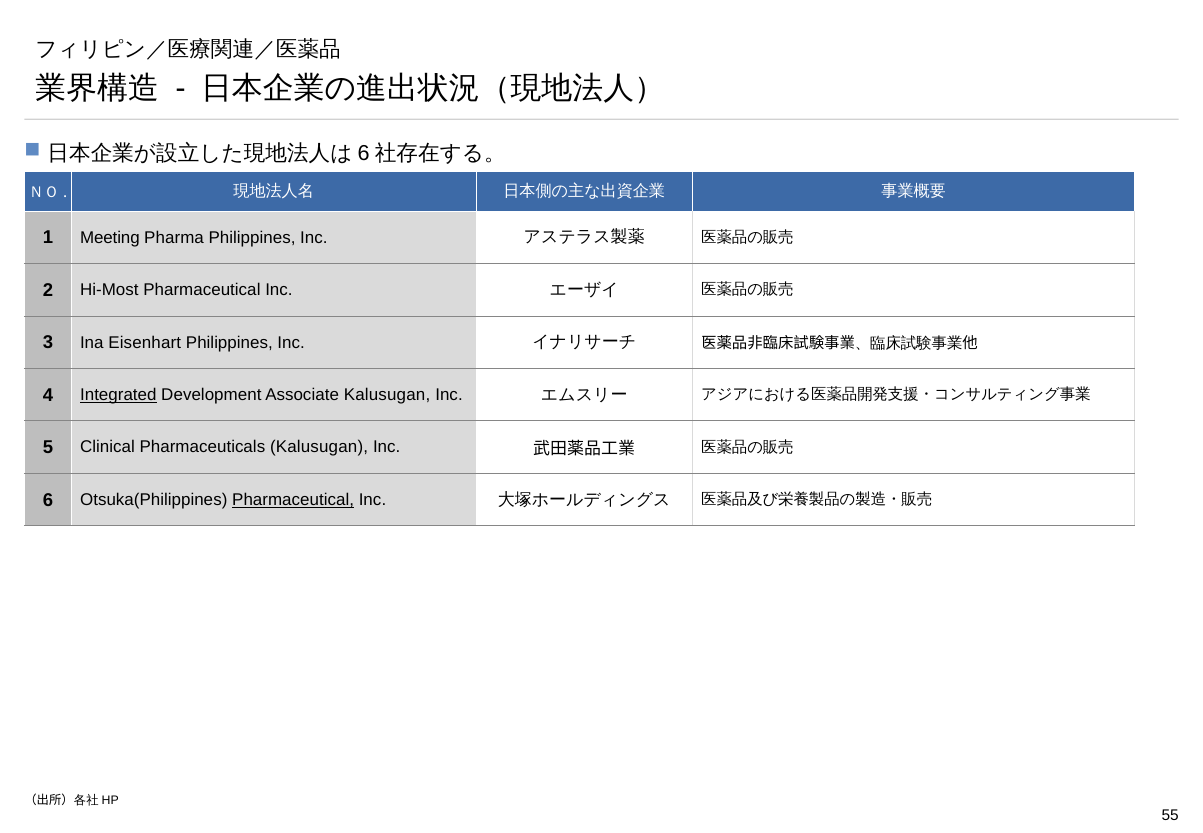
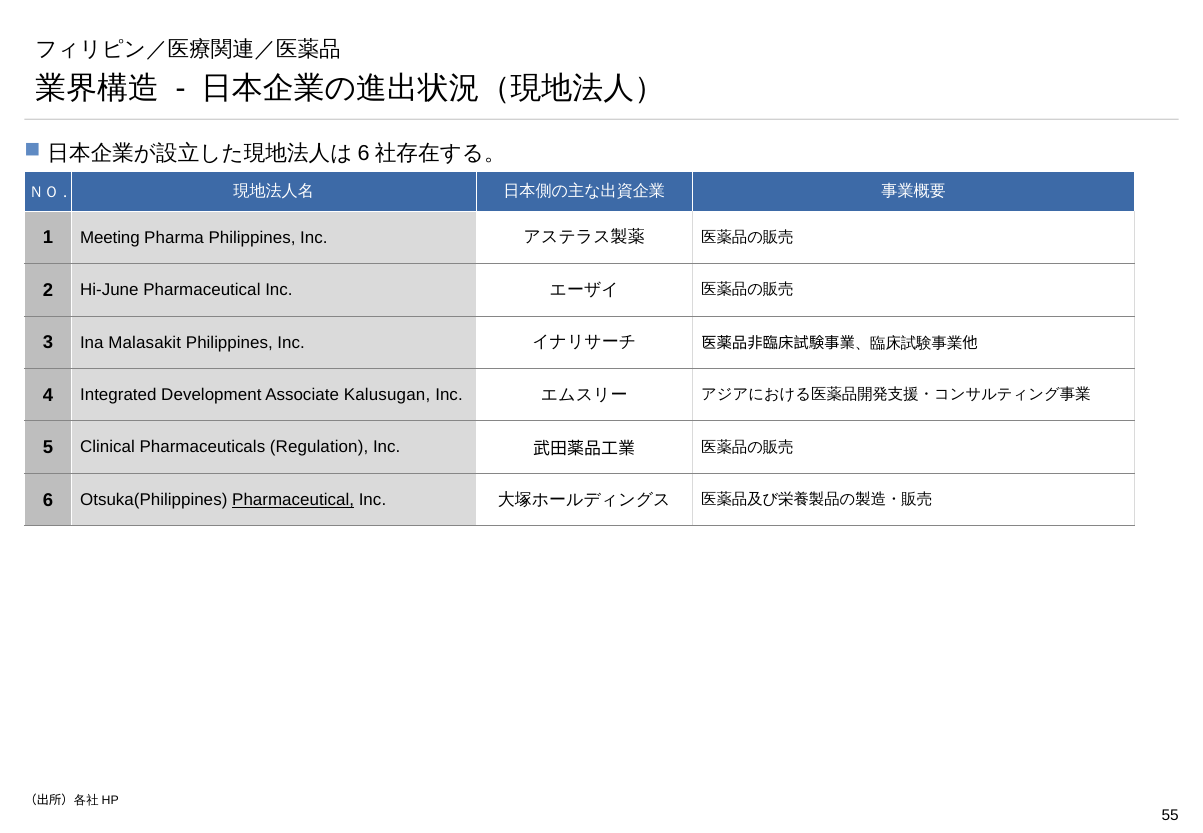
Hi-Most: Hi-Most -> Hi-June
Eisenhart: Eisenhart -> Malasakit
Integrated underline: present -> none
Pharmaceuticals Kalusugan: Kalusugan -> Regulation
